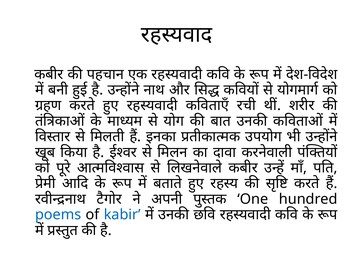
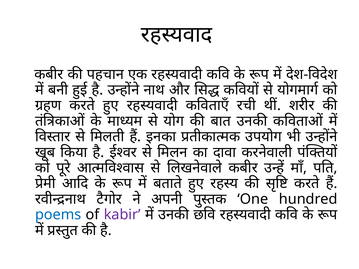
kabir colour: blue -> purple
